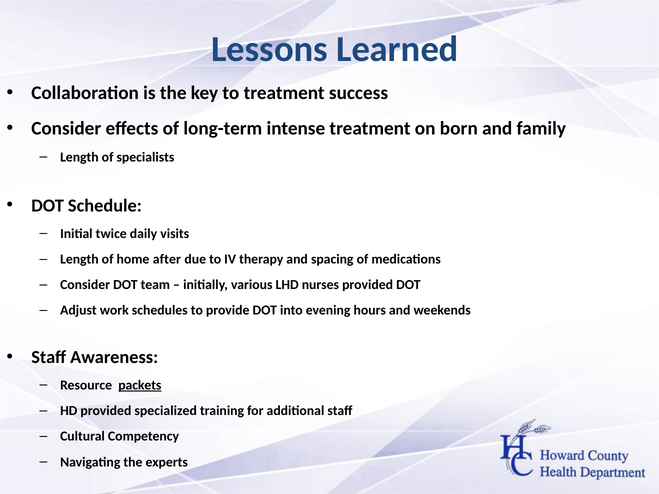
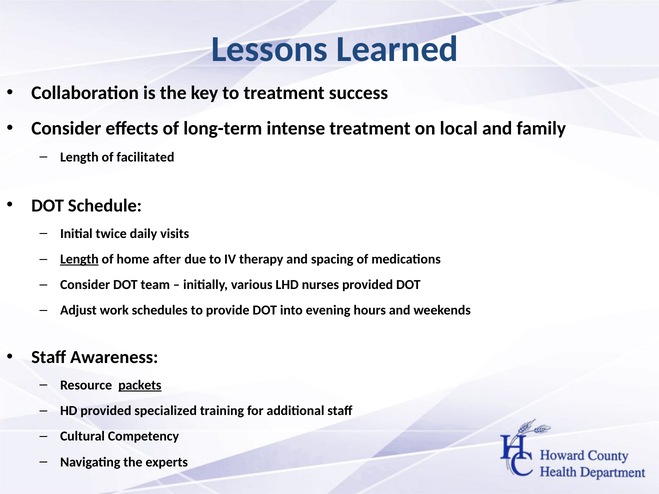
born: born -> local
specialists: specialists -> facilitated
Length at (79, 259) underline: none -> present
